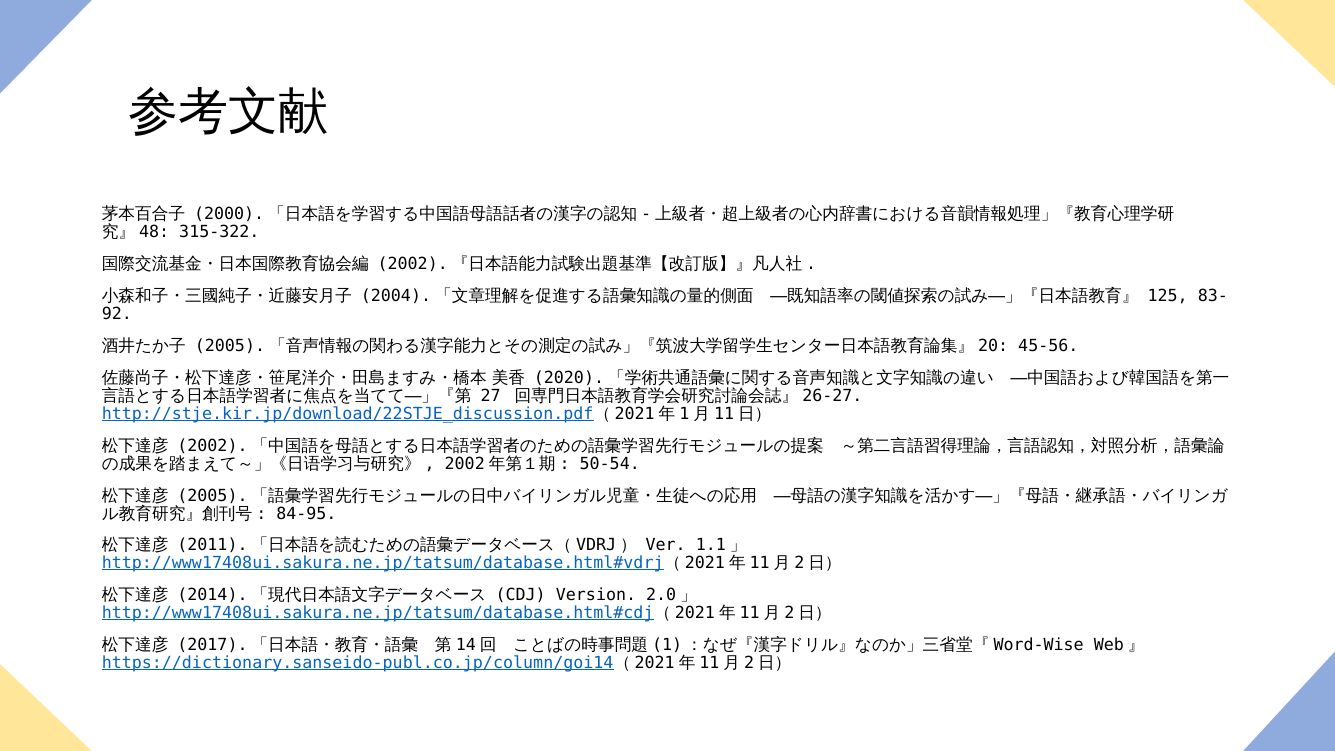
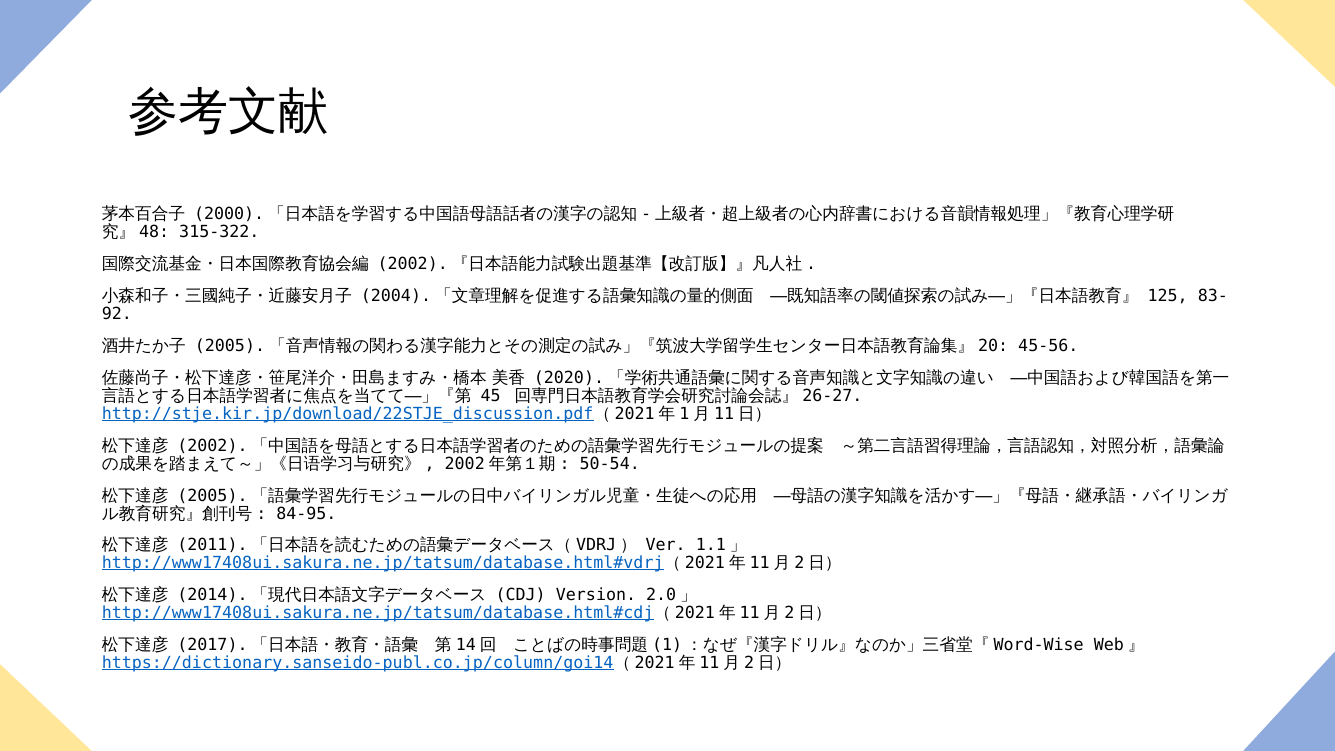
27: 27 -> 45
